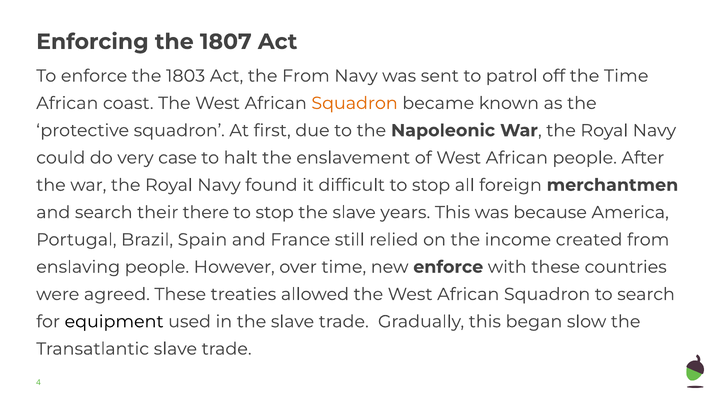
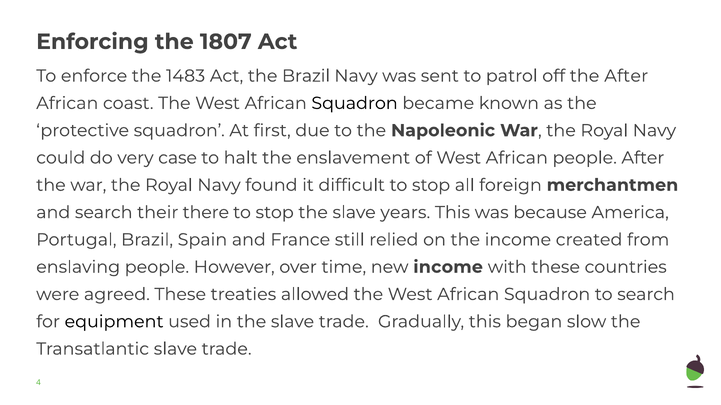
1803: 1803 -> 1483
the From: From -> Brazil
the Time: Time -> After
Squadron at (355, 103) colour: orange -> black
new enforce: enforce -> income
